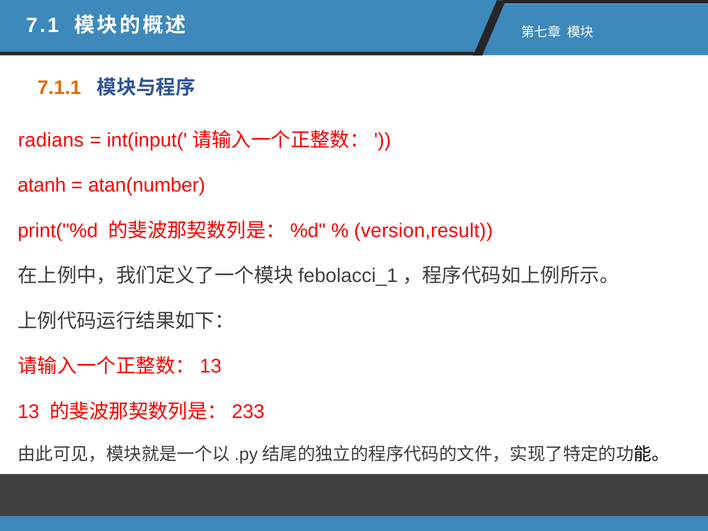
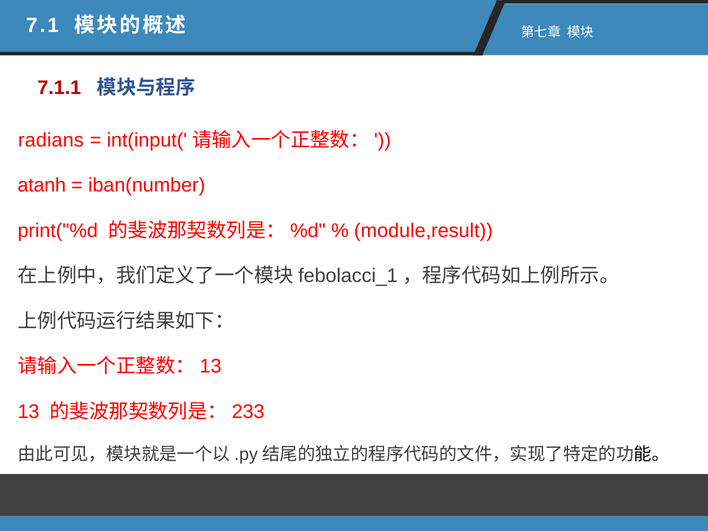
7.1.1 colour: orange -> red
atan(number: atan(number -> iban(number
version,result: version,result -> module,result
